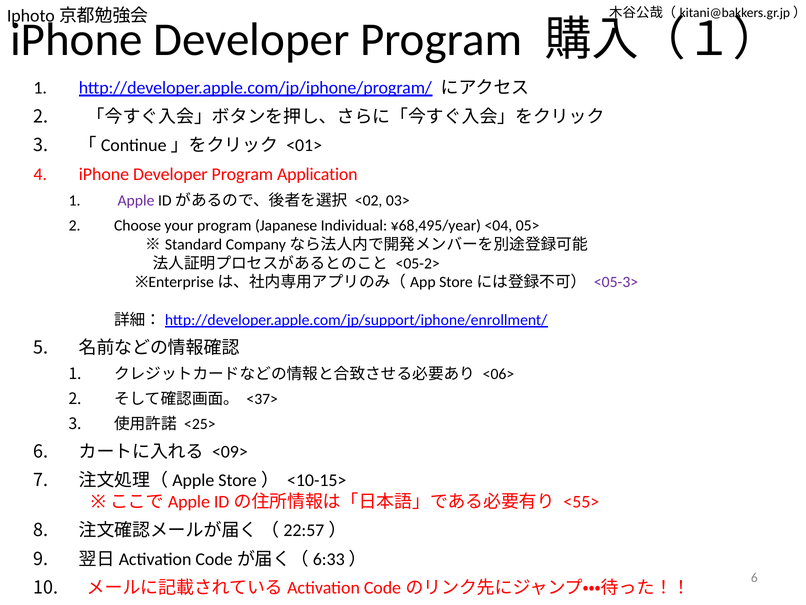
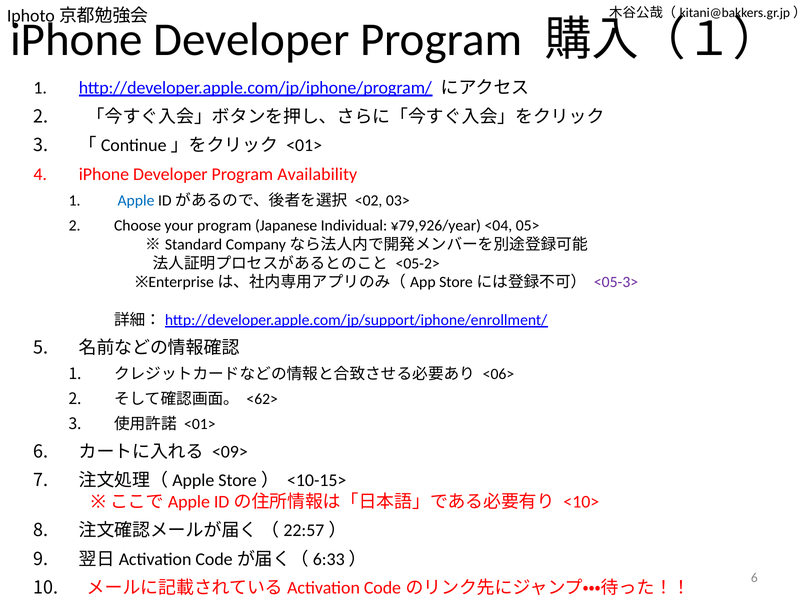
Application: Application -> Availability
Apple colour: purple -> blue
¥68,495/year: ¥68,495/year -> ¥79,926/year
<37>: <37> -> <62>
<25> at (200, 424): <25> -> <01>
<55>: <55> -> <10>
